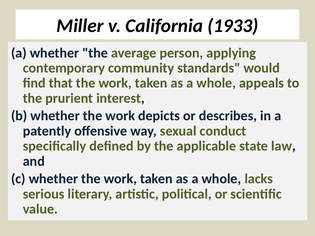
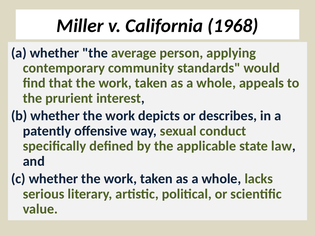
1933: 1933 -> 1968
